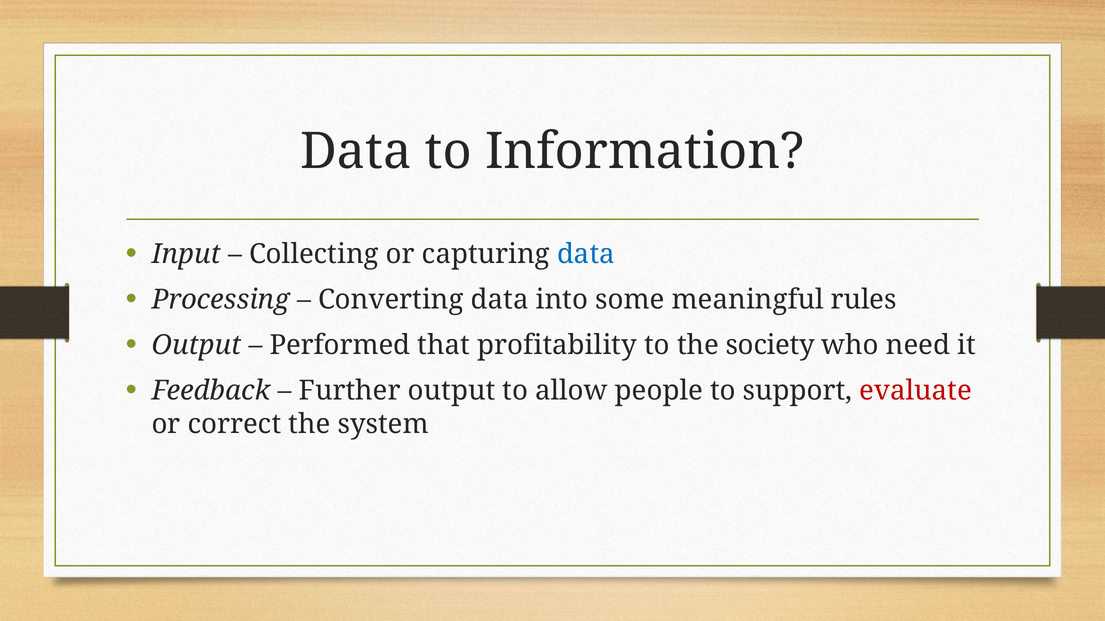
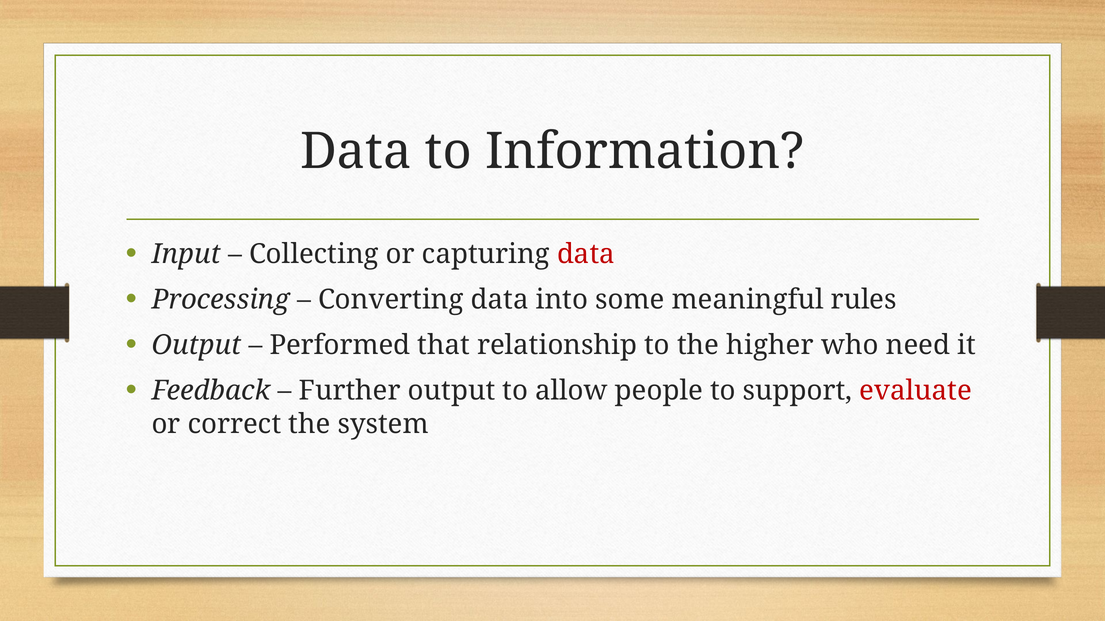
data at (586, 254) colour: blue -> red
profitability: profitability -> relationship
society: society -> higher
